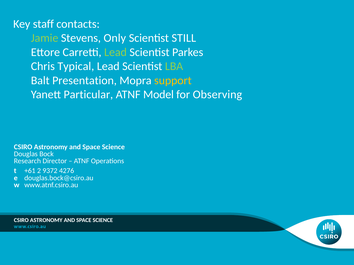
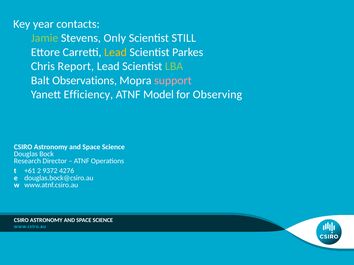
staff: staff -> year
Lead at (115, 52) colour: light green -> yellow
Typical: Typical -> Report
Presentation: Presentation -> Observations
support colour: yellow -> pink
Particular: Particular -> Efficiency
